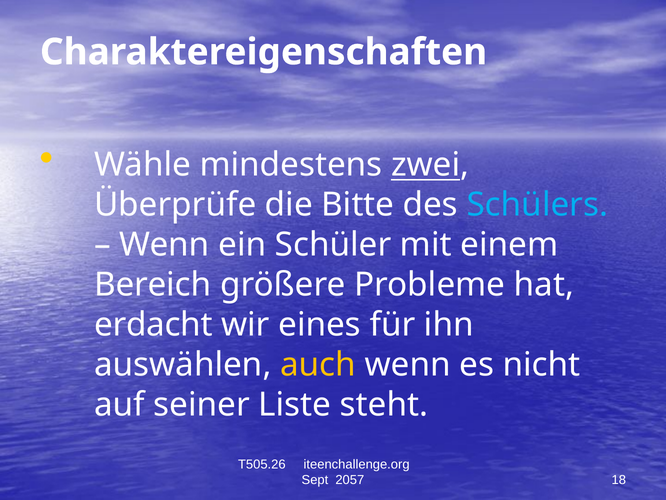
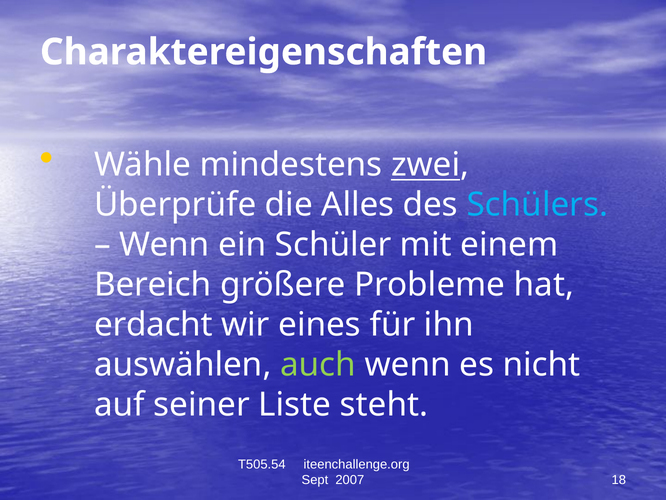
Bitte: Bitte -> Alles
auch colour: yellow -> light green
T505.26: T505.26 -> T505.54
2057: 2057 -> 2007
